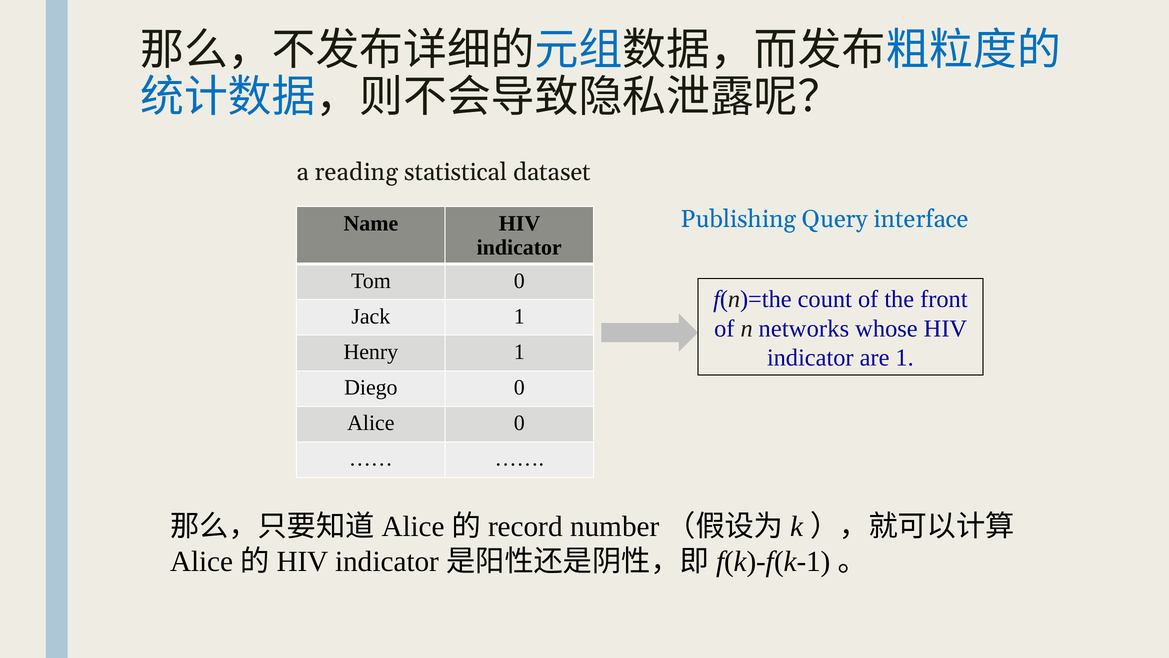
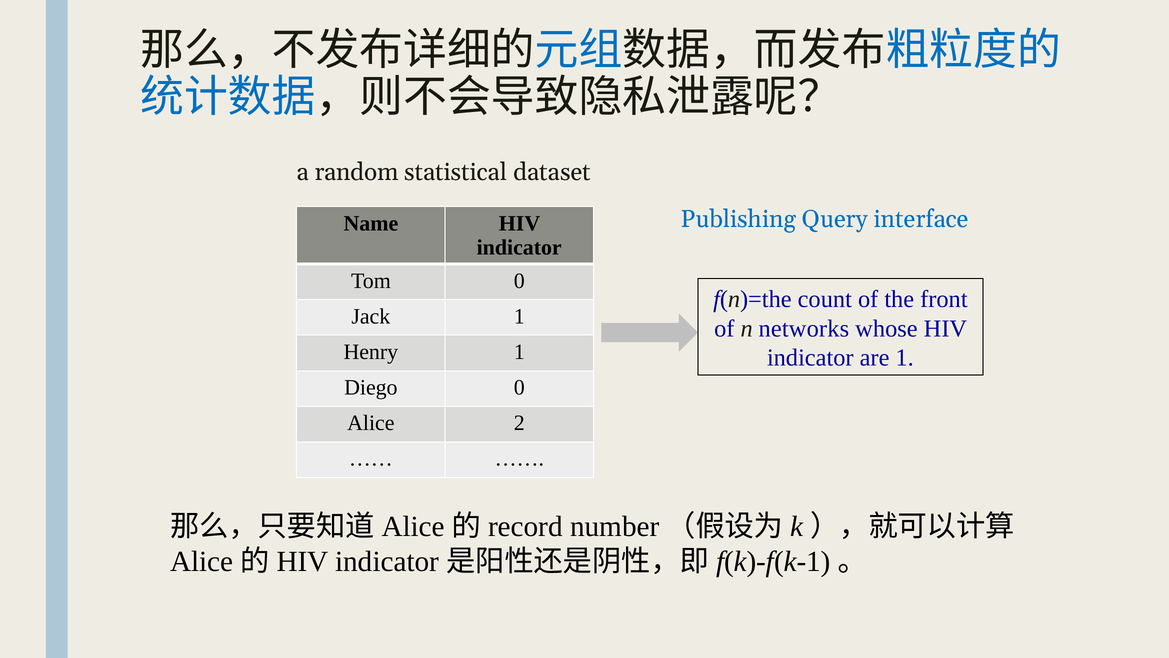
reading: reading -> random
Alice 0: 0 -> 2
